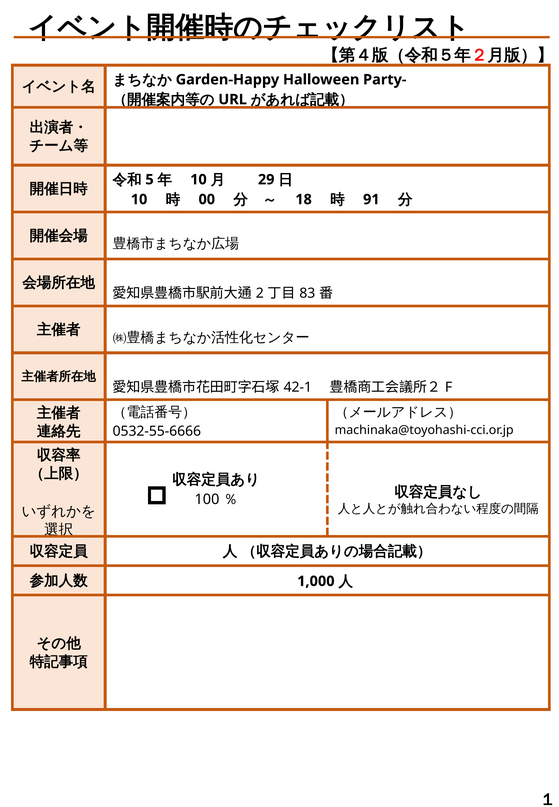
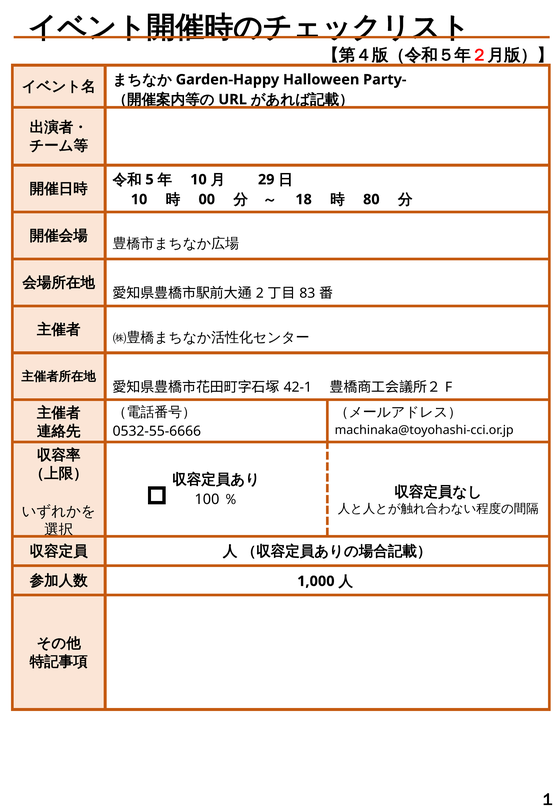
91: 91 -> 80
